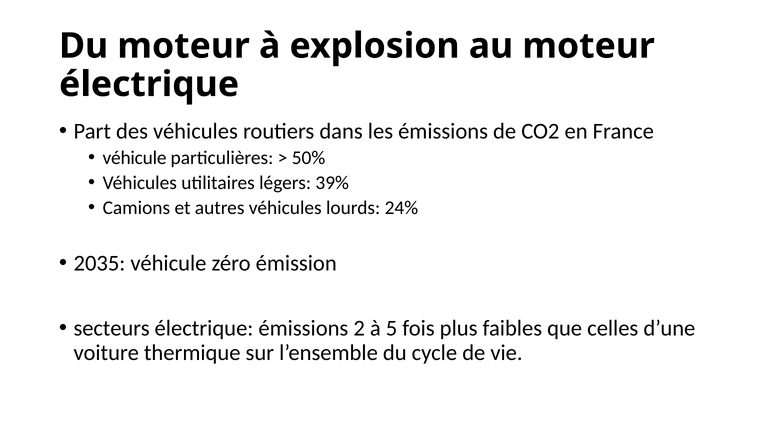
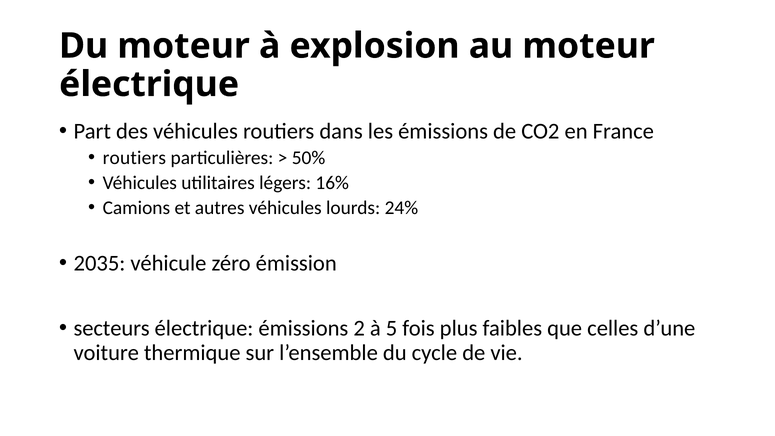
véhicule at (135, 158): véhicule -> routiers
39%: 39% -> 16%
